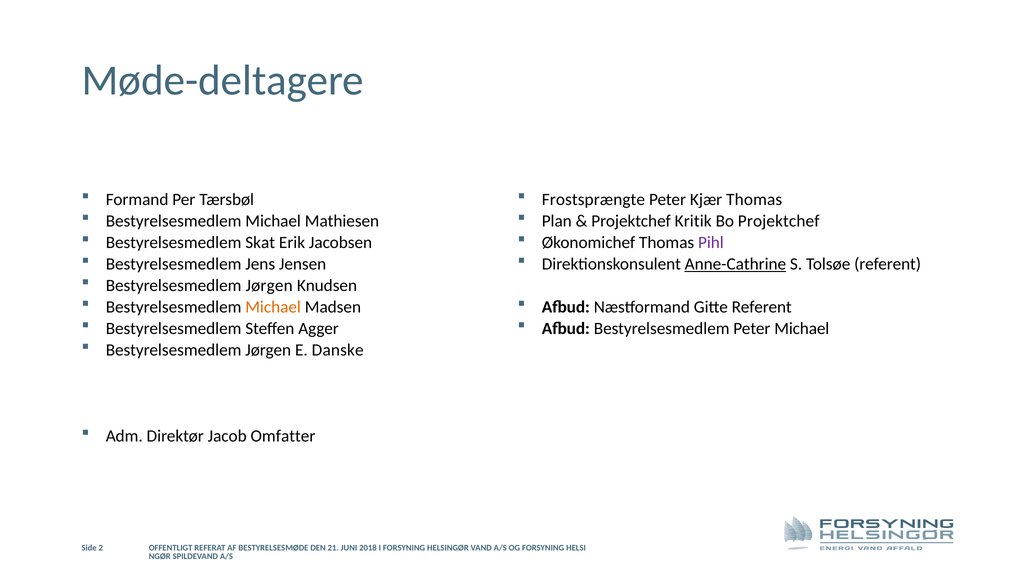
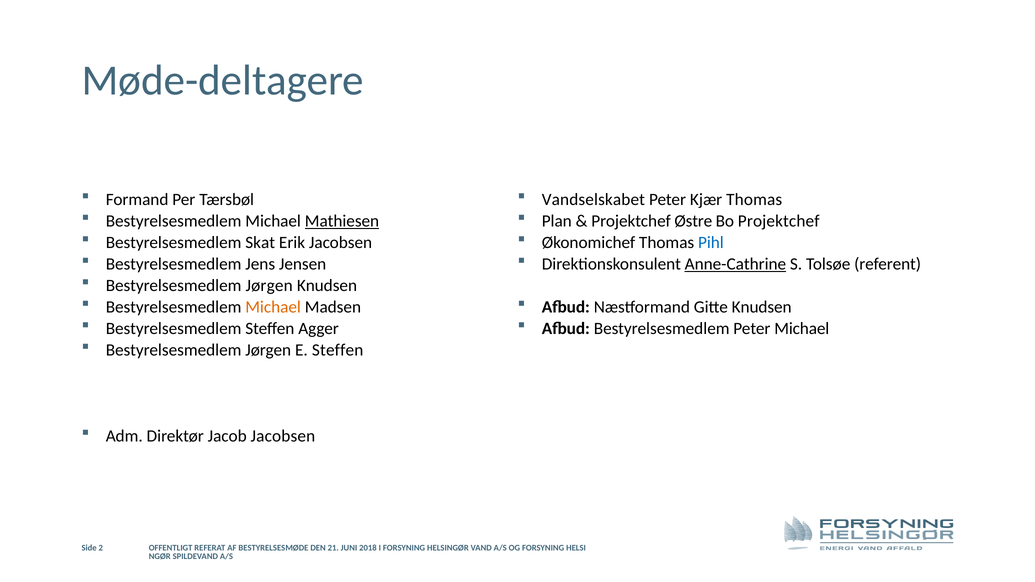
Frostsprængte: Frostsprængte -> Vandselskabet
Mathiesen underline: none -> present
Kritik: Kritik -> Østre
Pihl colour: purple -> blue
Gitte Referent: Referent -> Knudsen
E Danske: Danske -> Steffen
Jacob Omfatter: Omfatter -> Jacobsen
